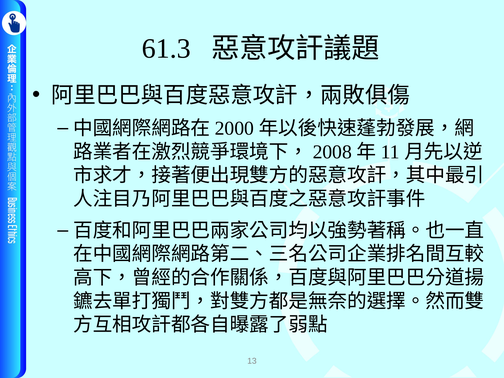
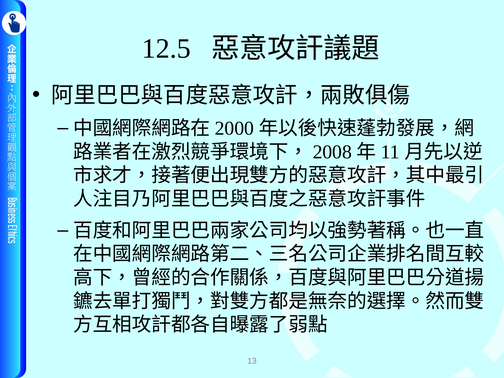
61.3: 61.3 -> 12.5
